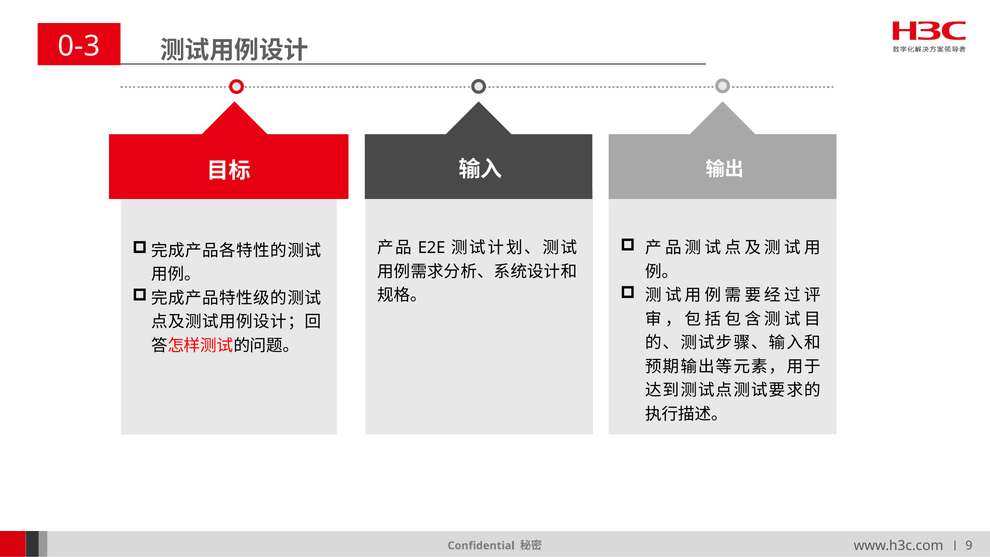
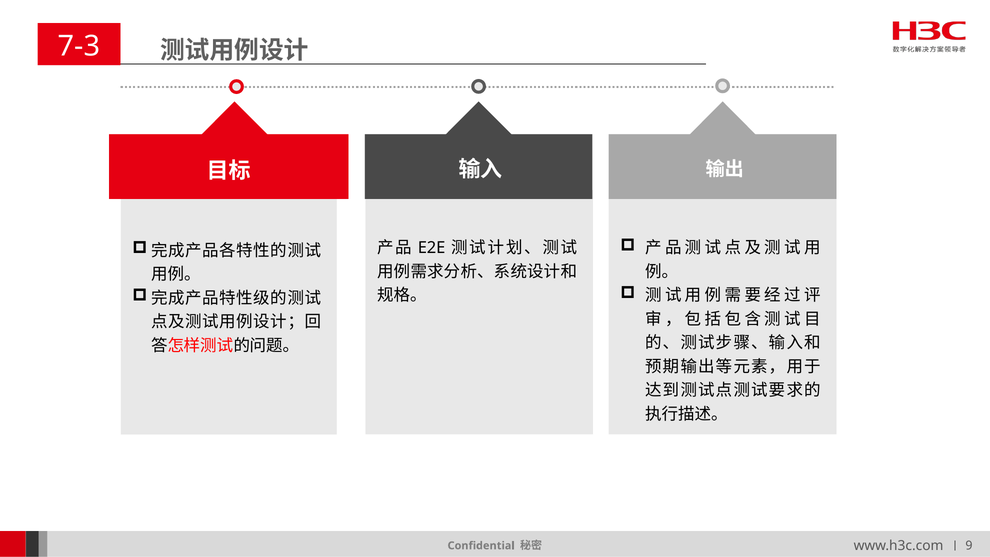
0-3: 0-3 -> 7-3
